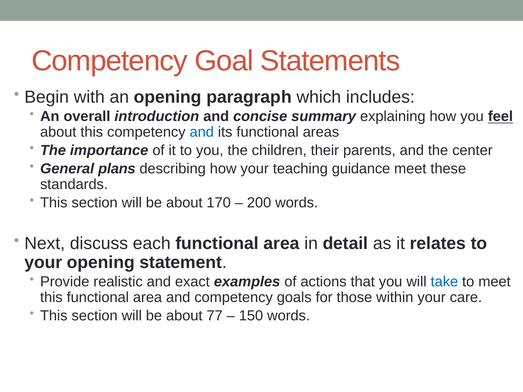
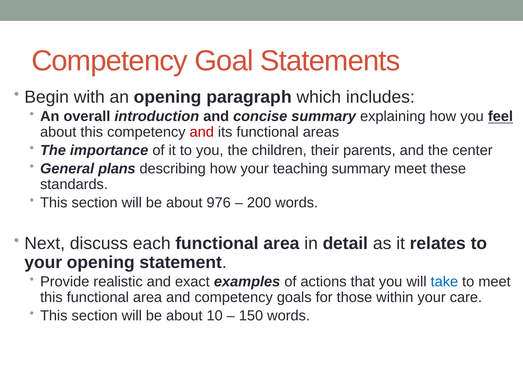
and at (202, 132) colour: blue -> red
teaching guidance: guidance -> summary
170: 170 -> 976
77: 77 -> 10
